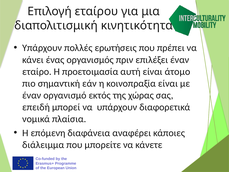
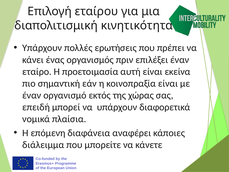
άτομο: άτομο -> εκείνα
